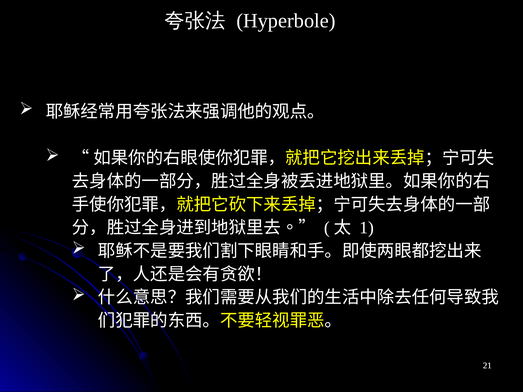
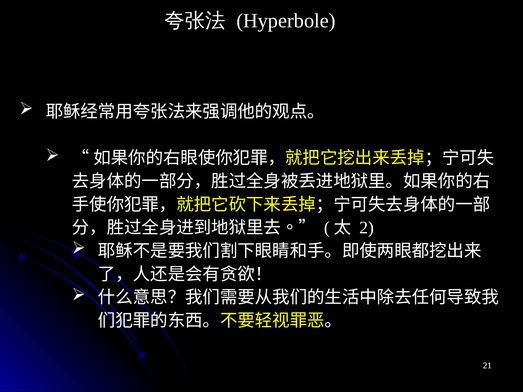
1: 1 -> 2
